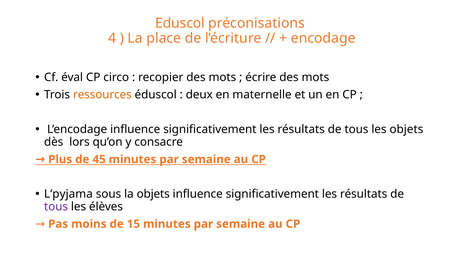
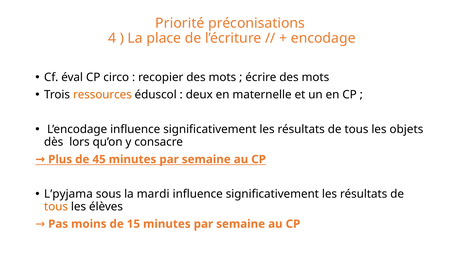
Eduscol: Eduscol -> Priorité
la objets: objets -> mardi
tous at (56, 207) colour: purple -> orange
